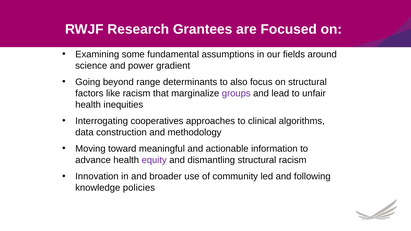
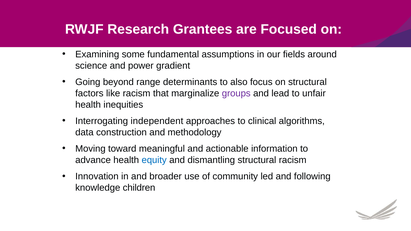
cooperatives: cooperatives -> independent
equity colour: purple -> blue
policies: policies -> children
